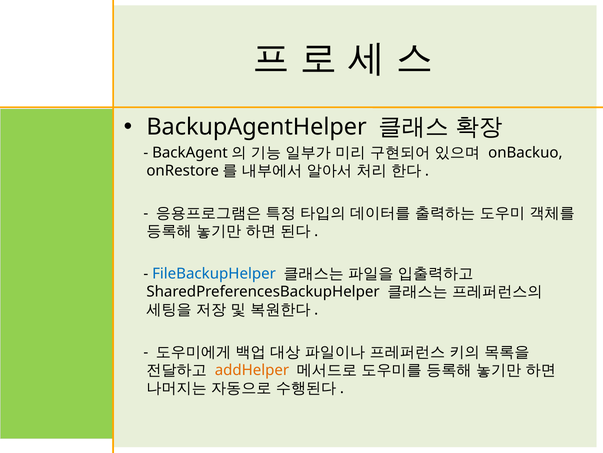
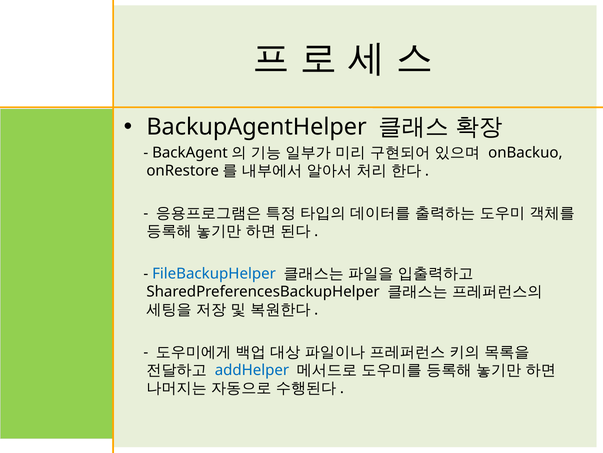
addHelper colour: orange -> blue
